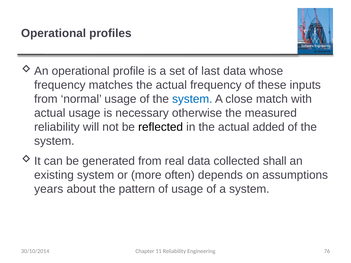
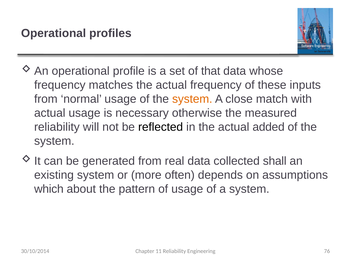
last: last -> that
system at (192, 99) colour: blue -> orange
years: years -> which
